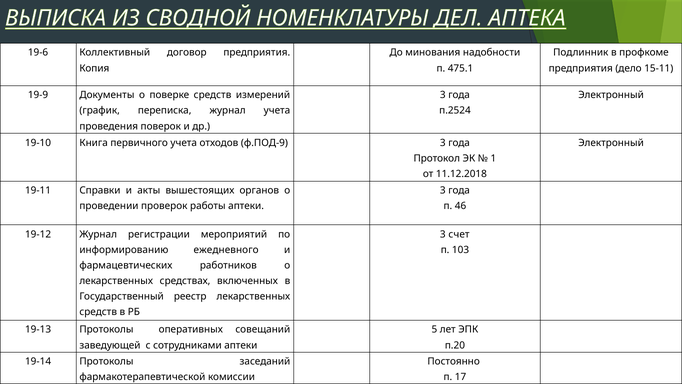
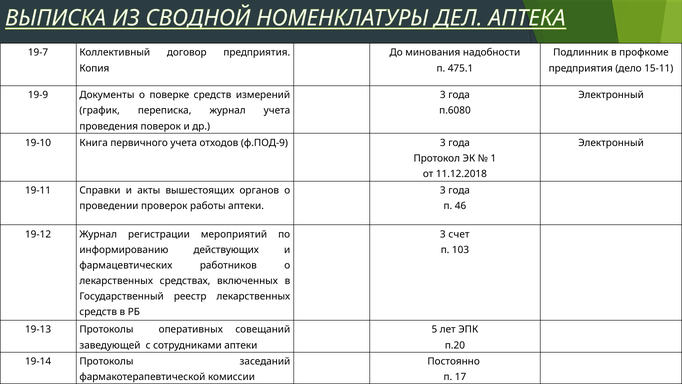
19-6: 19-6 -> 19-7
п.2524: п.2524 -> п.6080
ежедневного: ежедневного -> действующих
